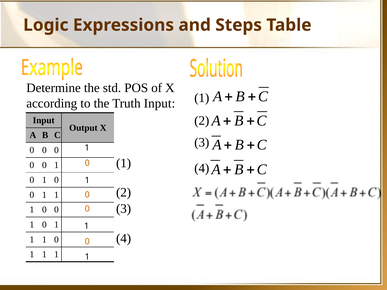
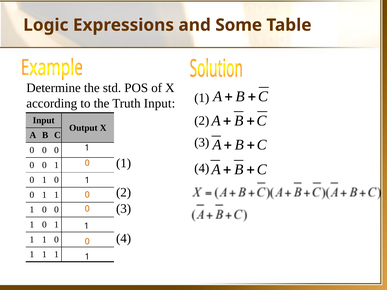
Steps: Steps -> Some
